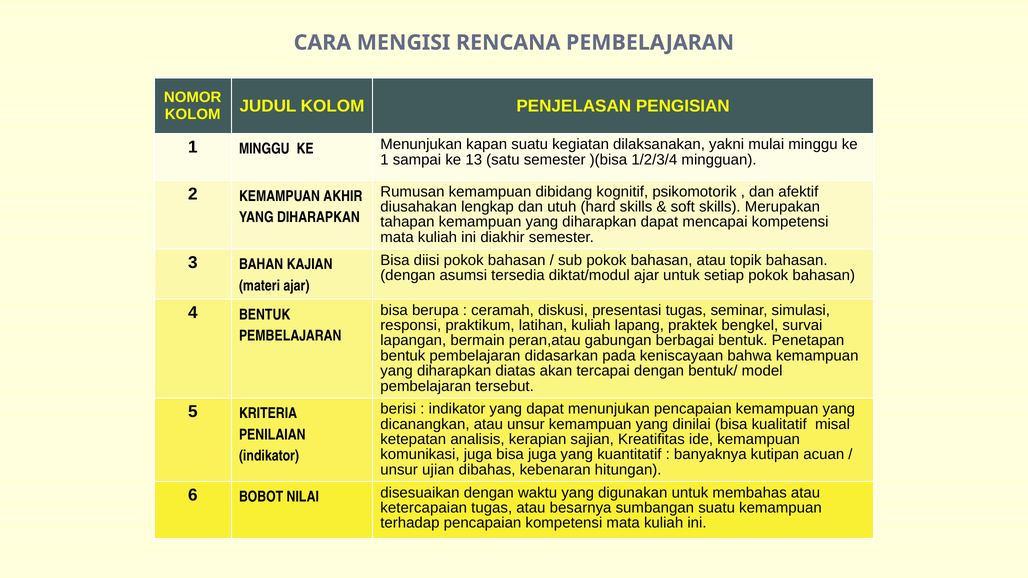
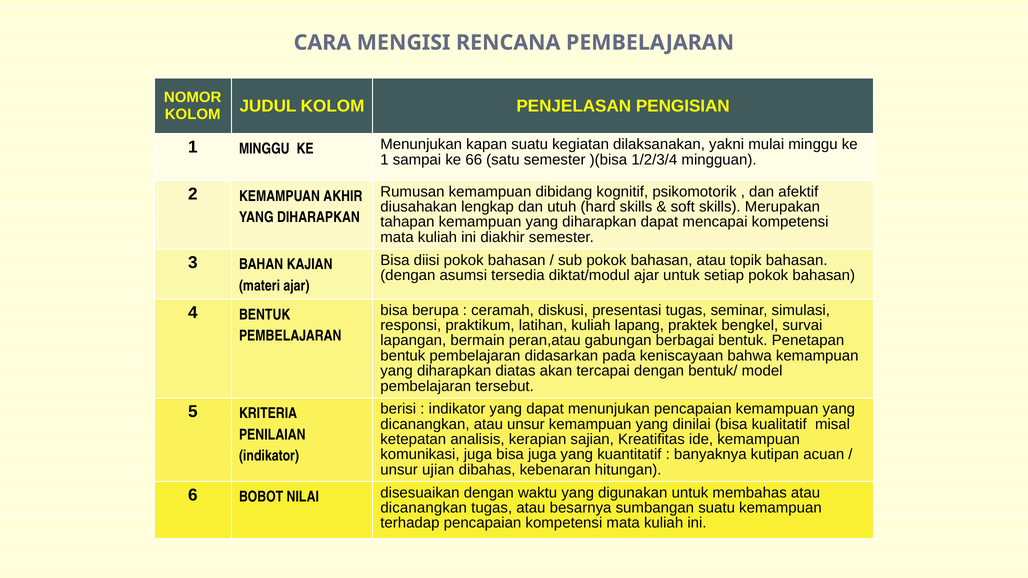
13: 13 -> 66
ketercapaian at (424, 508): ketercapaian -> dicanangkan
